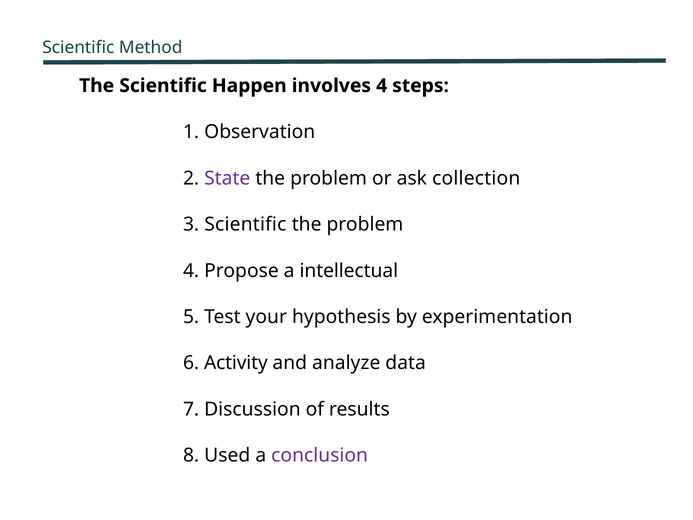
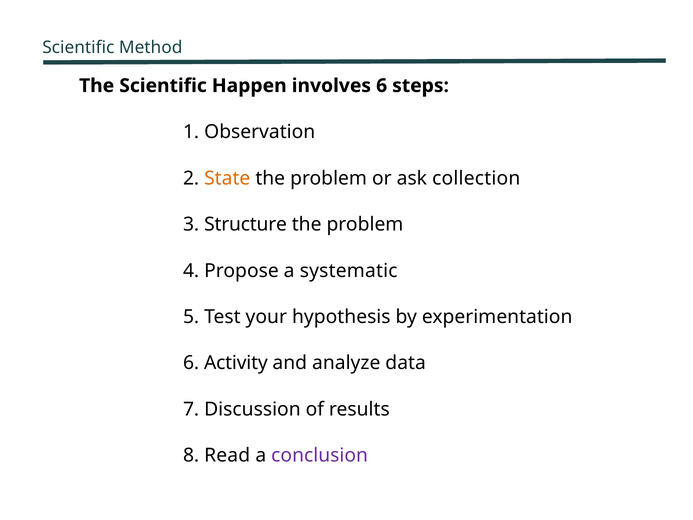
involves 4: 4 -> 6
State colour: purple -> orange
3 Scientific: Scientific -> Structure
intellectual: intellectual -> systematic
Used: Used -> Read
